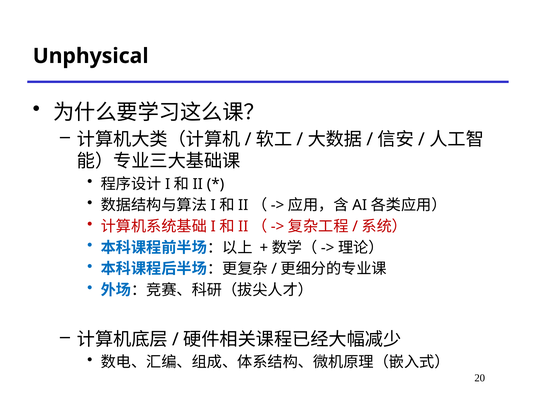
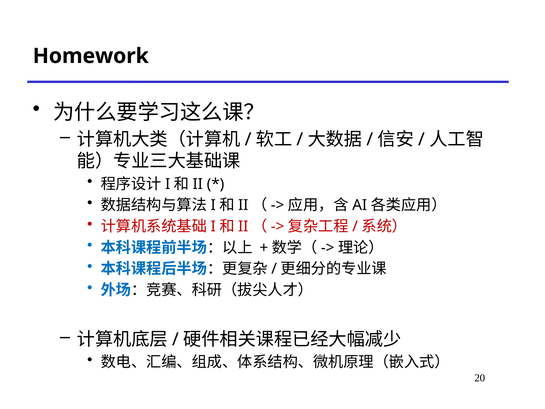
Unphysical: Unphysical -> Homework
